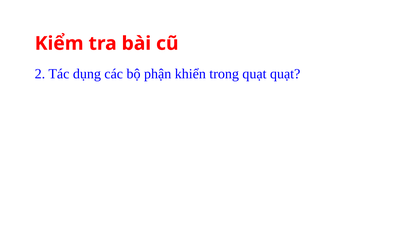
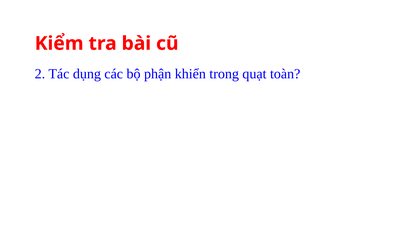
quạt quạt: quạt -> toàn
